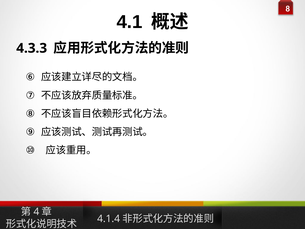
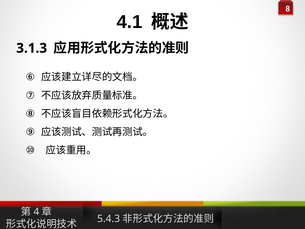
4.3.3: 4.3.3 -> 3.1.3
4.1.4: 4.1.4 -> 5.4.3
